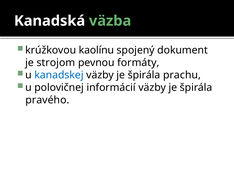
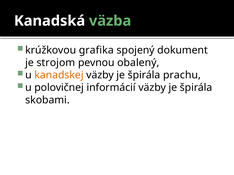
kaolínu: kaolínu -> grafika
formáty: formáty -> obalený
kanadskej colour: blue -> orange
pravého: pravého -> skobami
